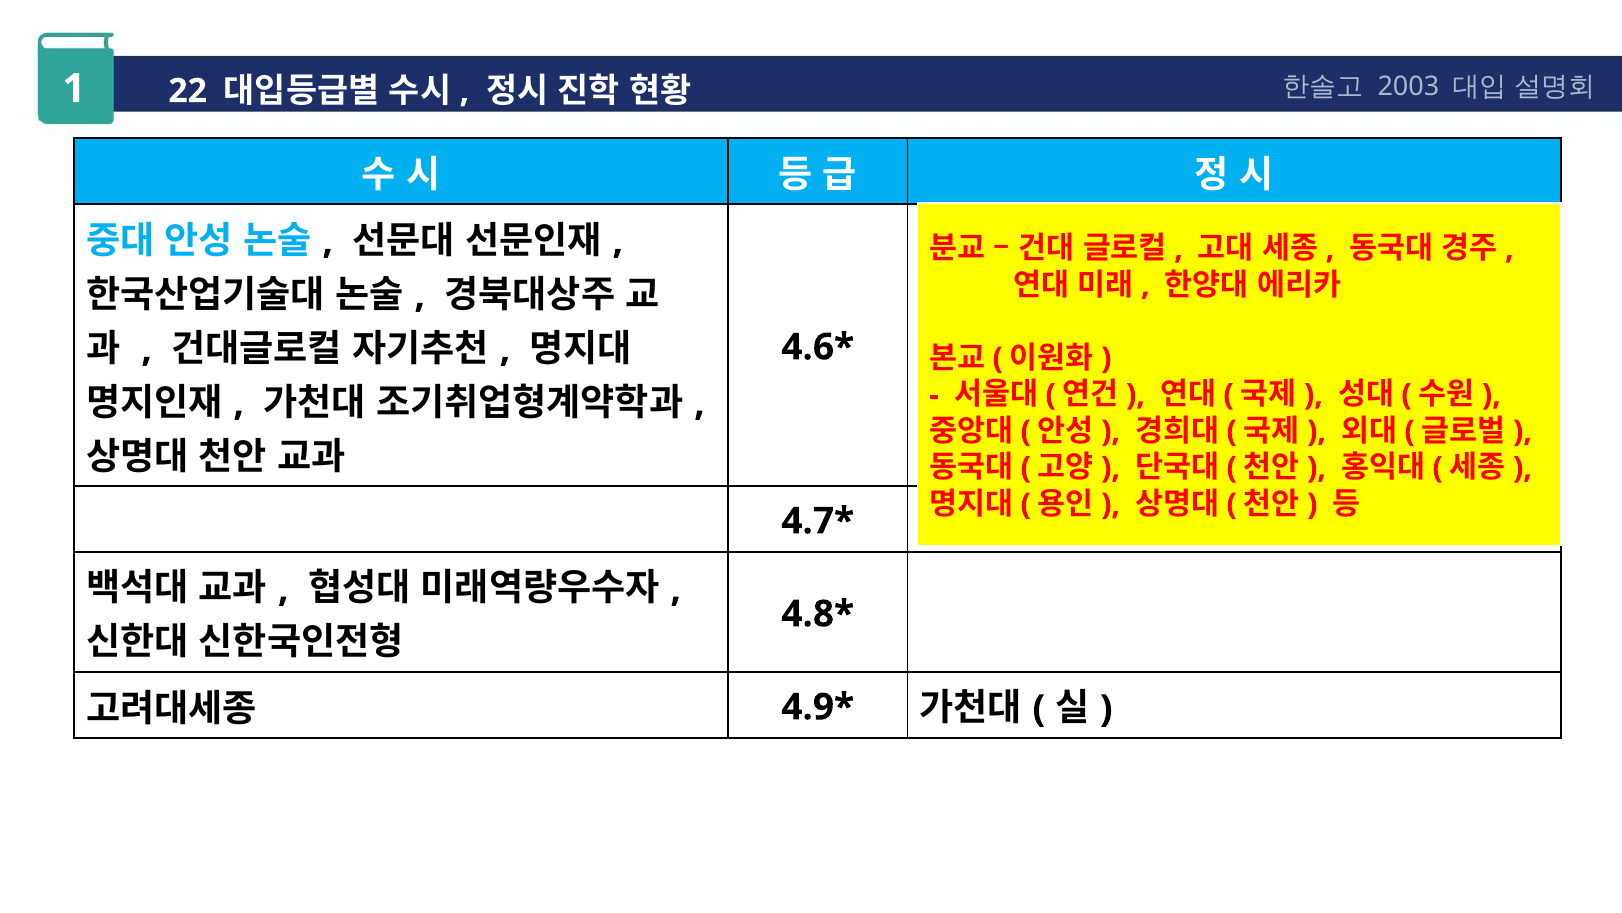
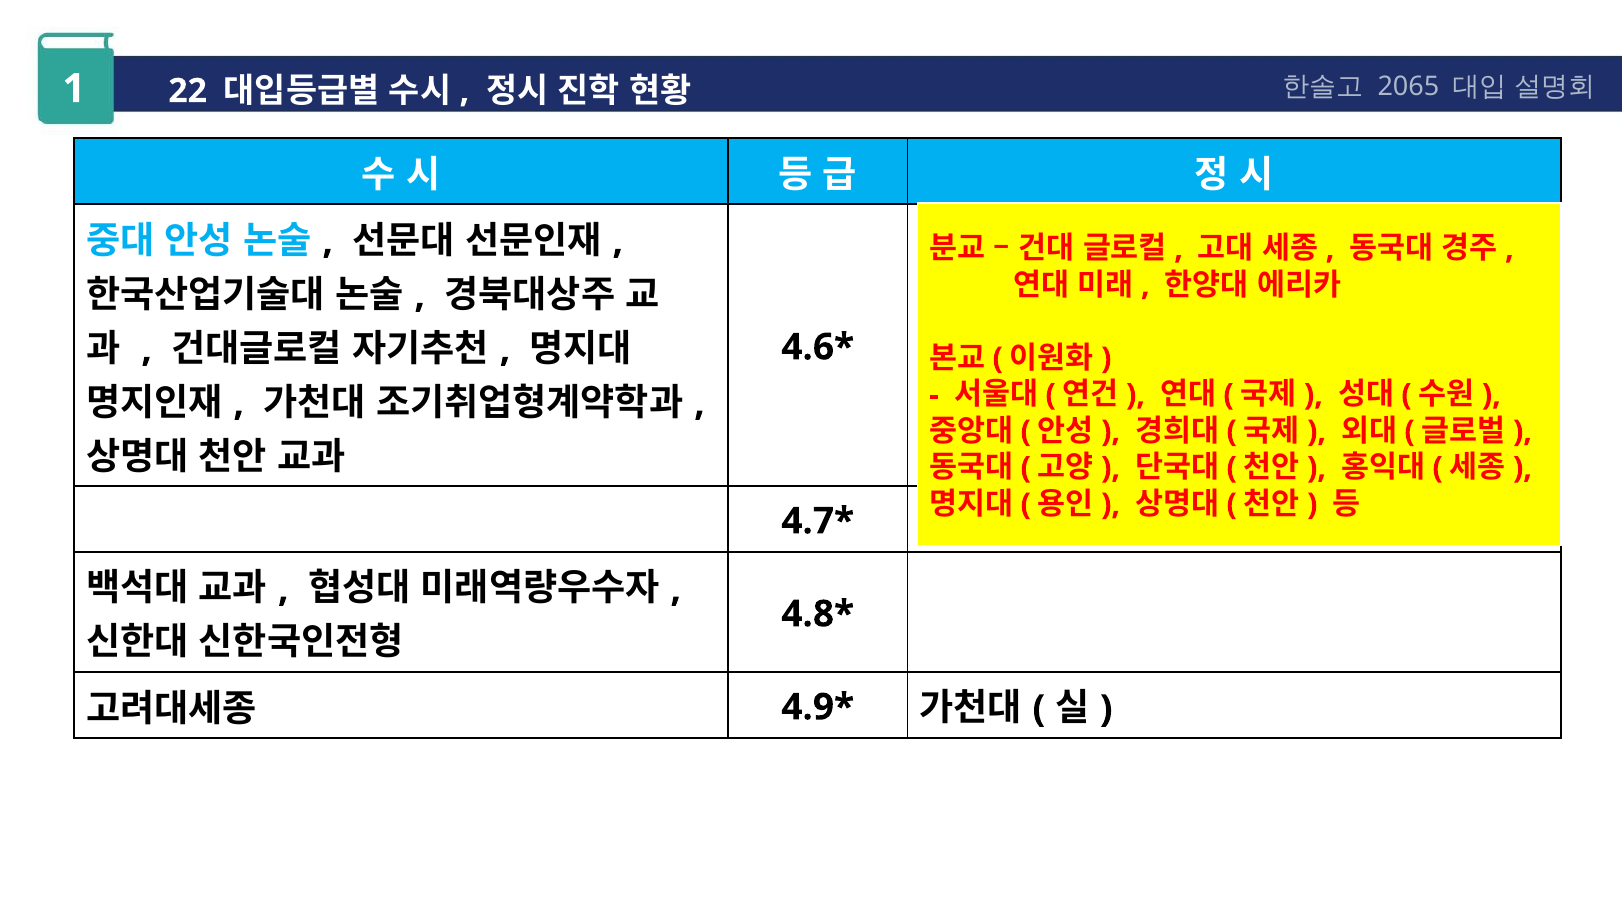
2003: 2003 -> 2065
